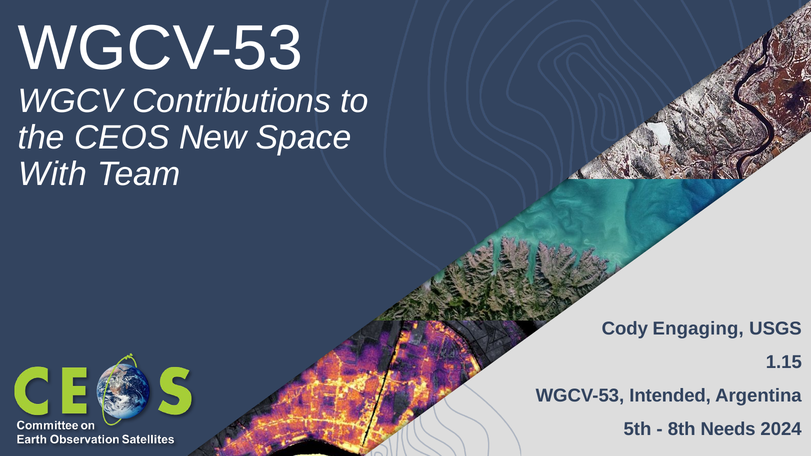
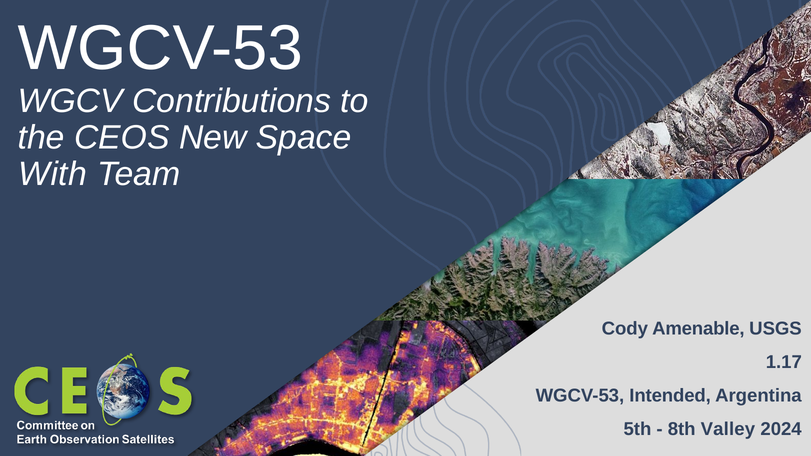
Engaging: Engaging -> Amenable
1.15: 1.15 -> 1.17
Needs: Needs -> Valley
